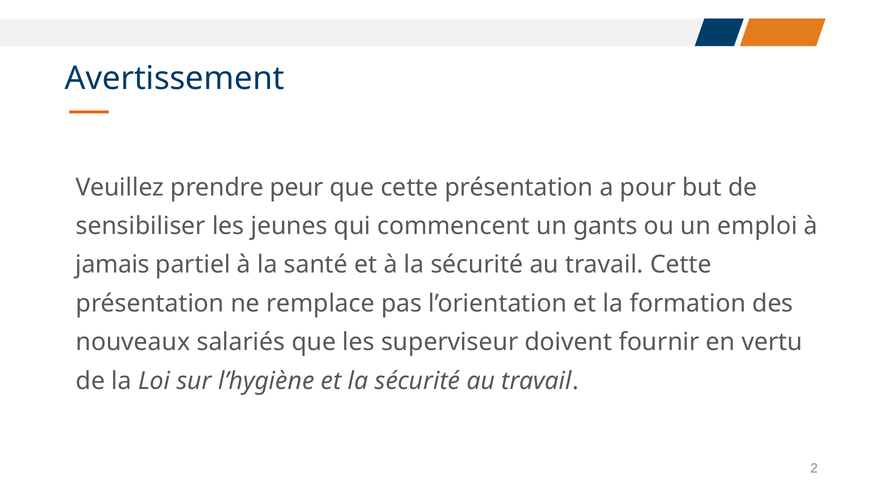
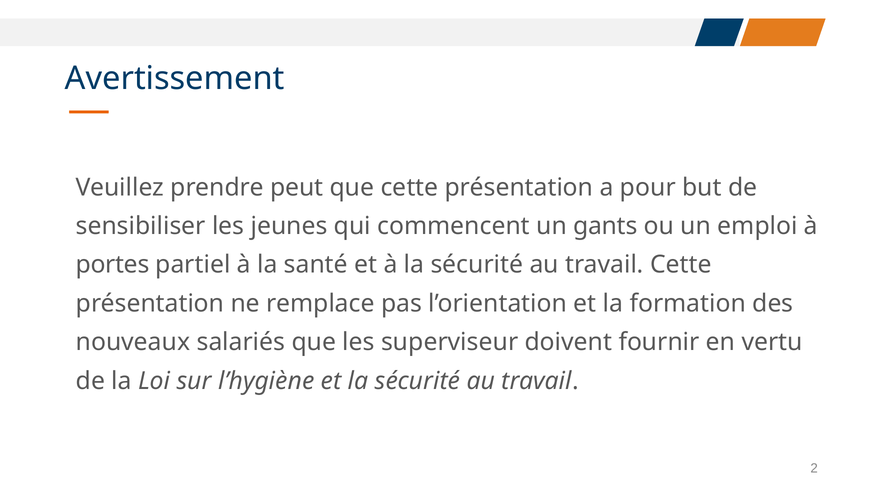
peur: peur -> peut
jamais: jamais -> portes
